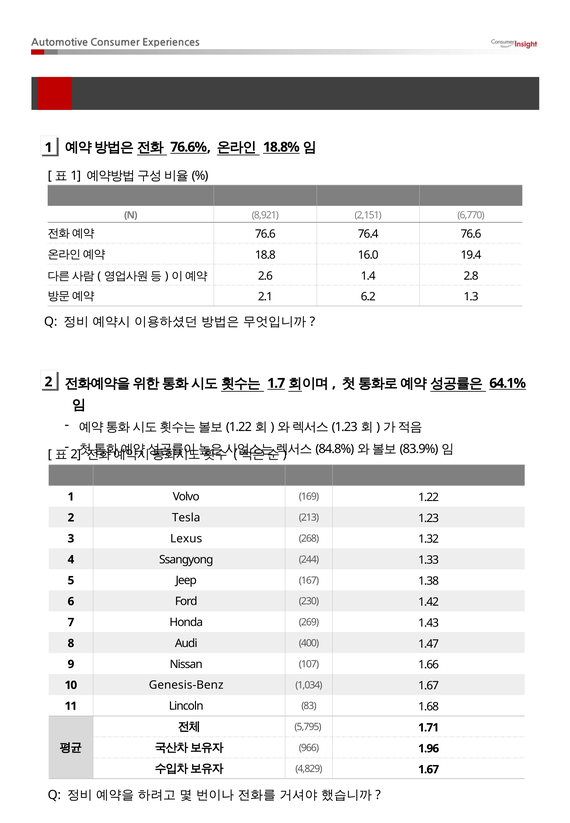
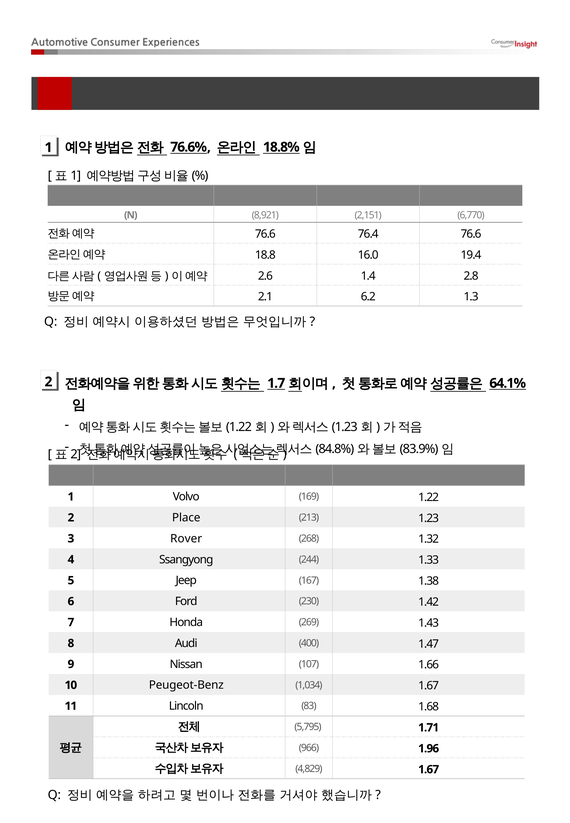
Tesla: Tesla -> Place
Lexus: Lexus -> Rover
Genesis-Benz: Genesis-Benz -> Peugeot-Benz
